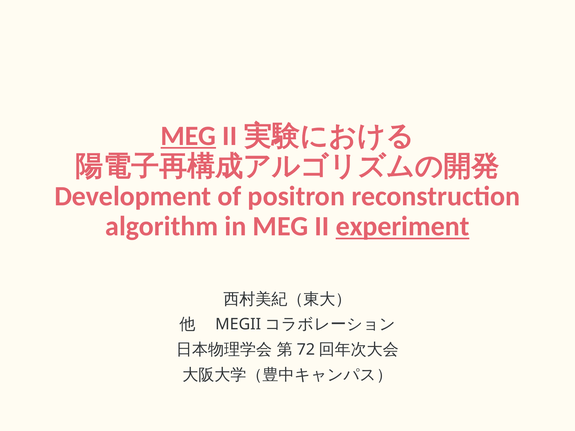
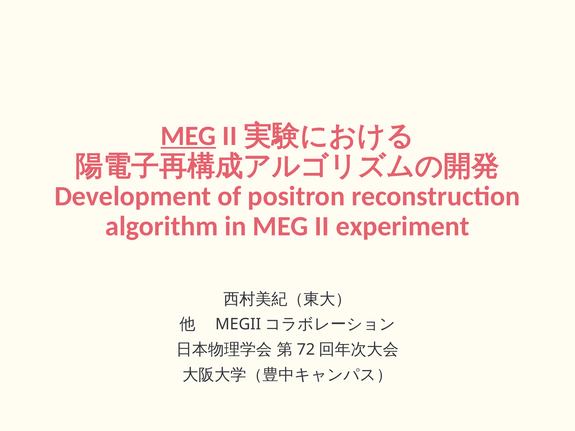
experiment underline: present -> none
